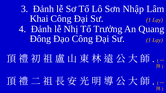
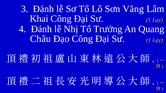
Nhập: Nhập -> Vãng
Đông: Đông -> Châu
